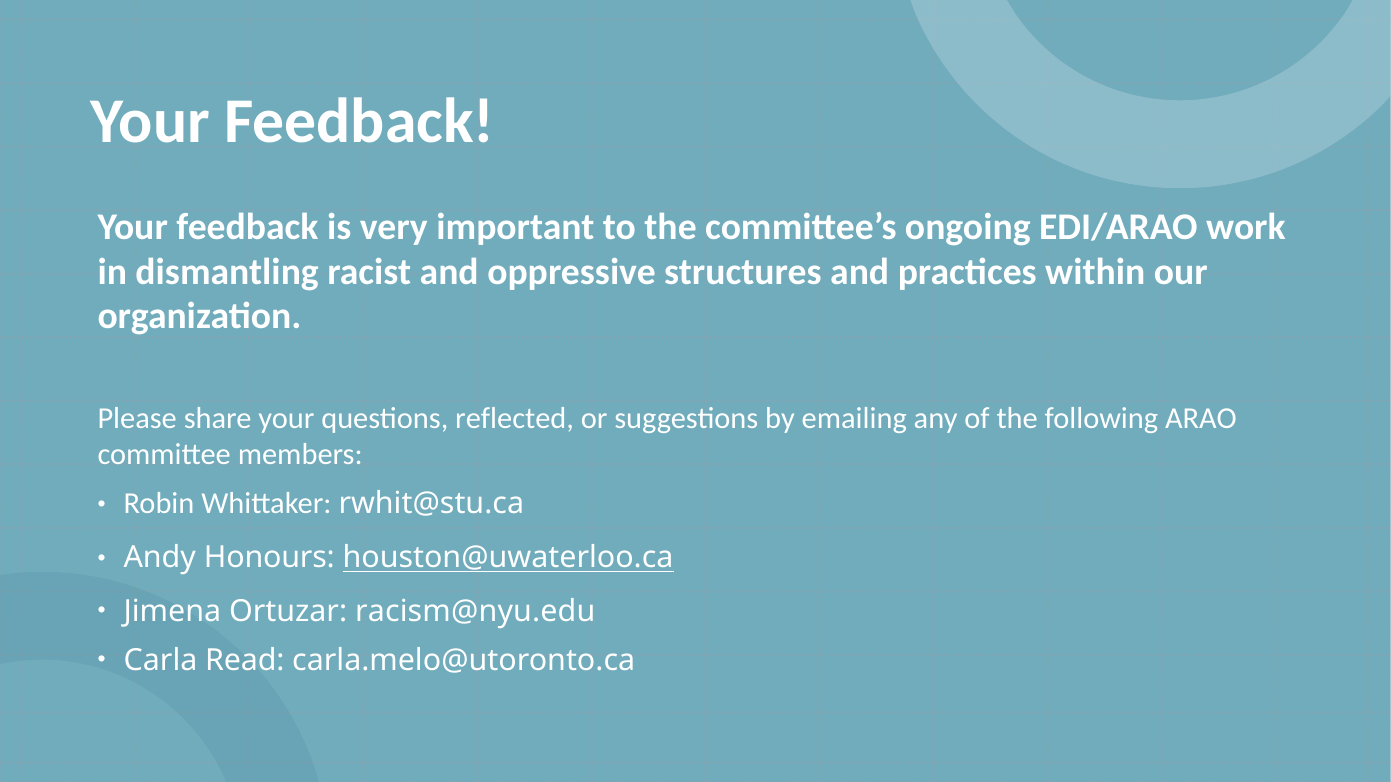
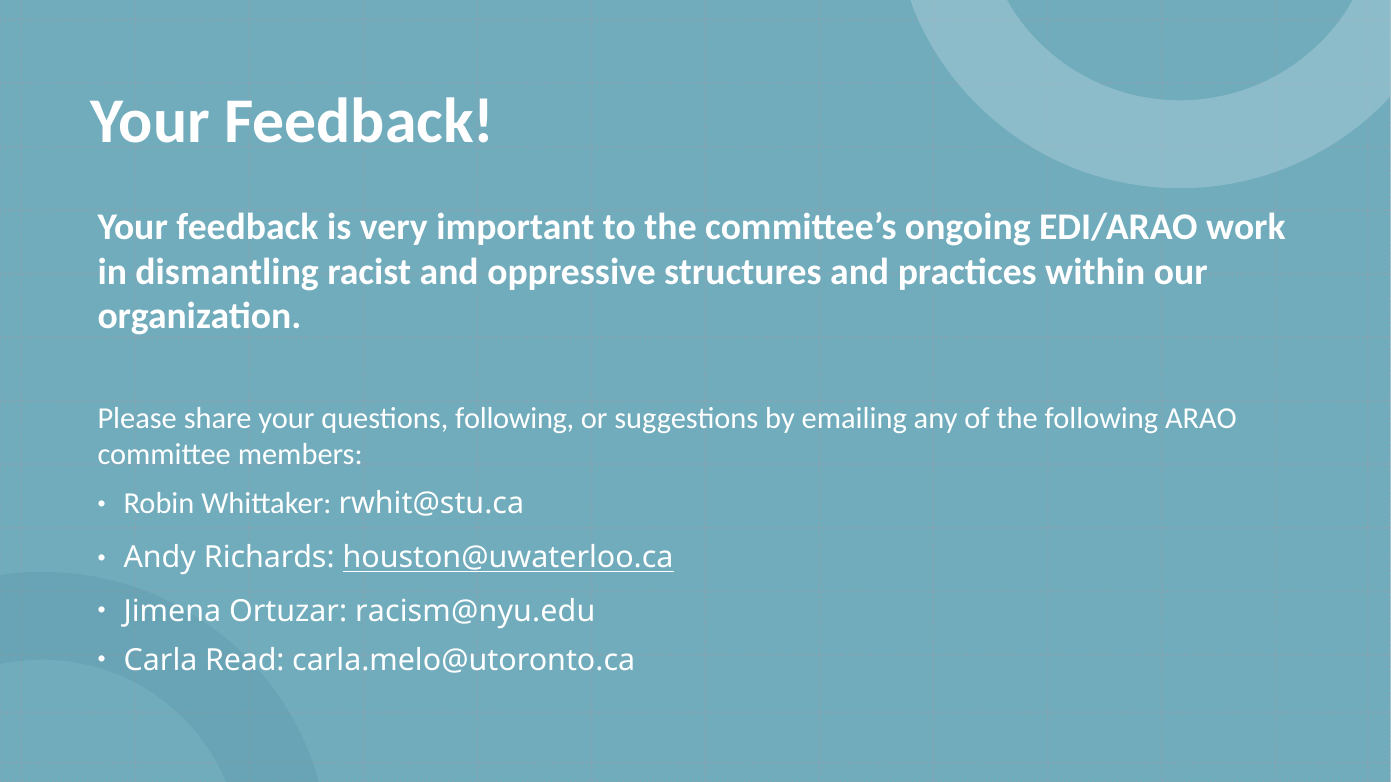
questions reflected: reflected -> following
Honours: Honours -> Richards
